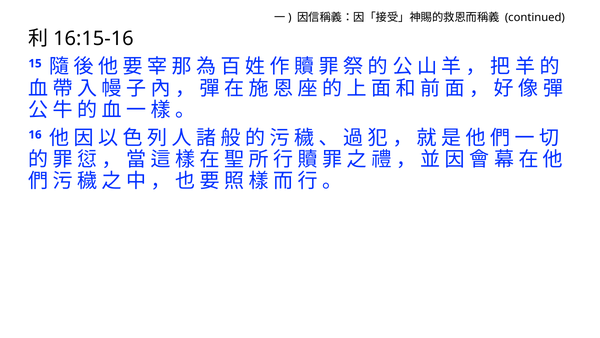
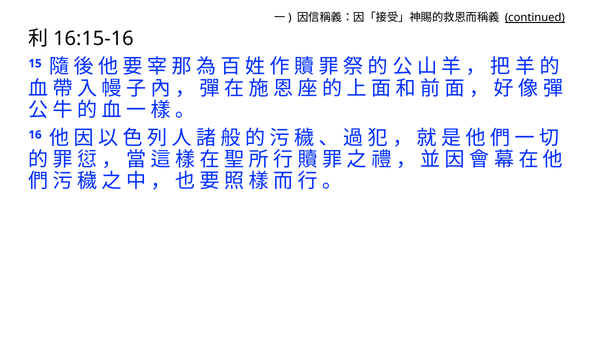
continued underline: none -> present
